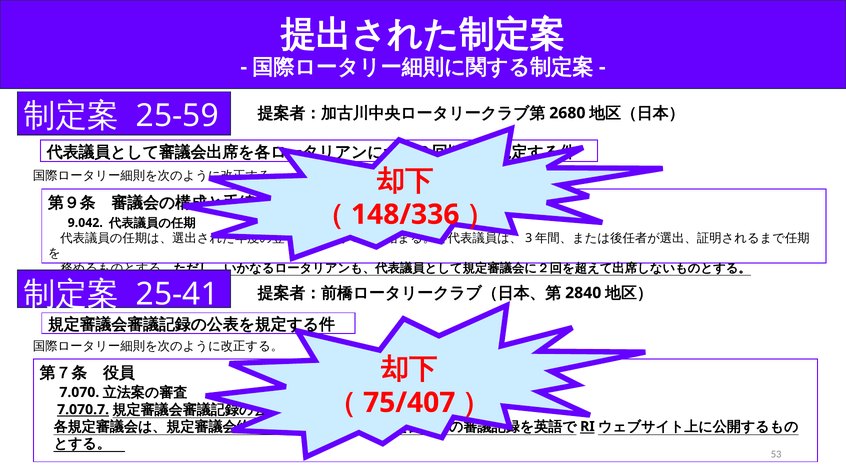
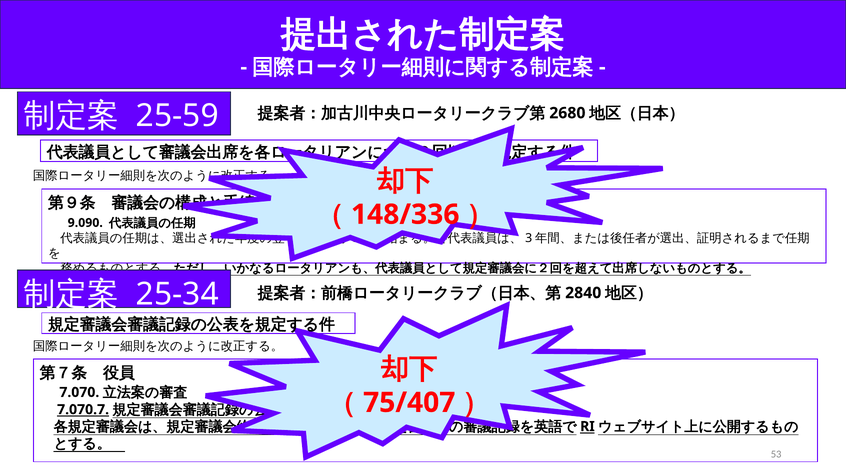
9.042: 9.042 -> 9.090
25-41: 25-41 -> 25-34
